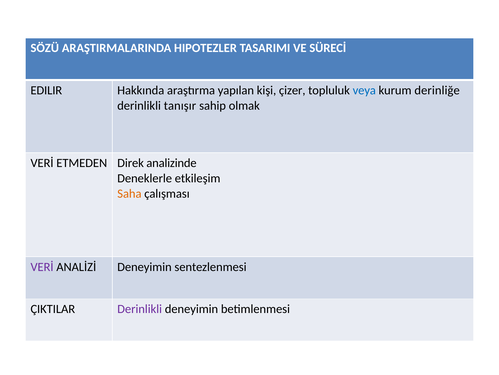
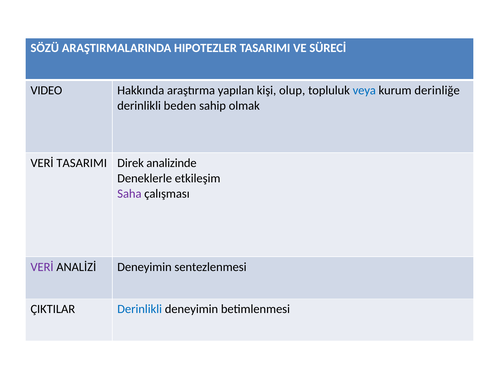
EDILIR: EDILIR -> VIDEO
çizer: çizer -> olup
tanışır: tanışır -> beden
VERİ ETMEDEN: ETMEDEN -> TASARIMI
Saha colour: orange -> purple
Derinlikli at (140, 309) colour: purple -> blue
